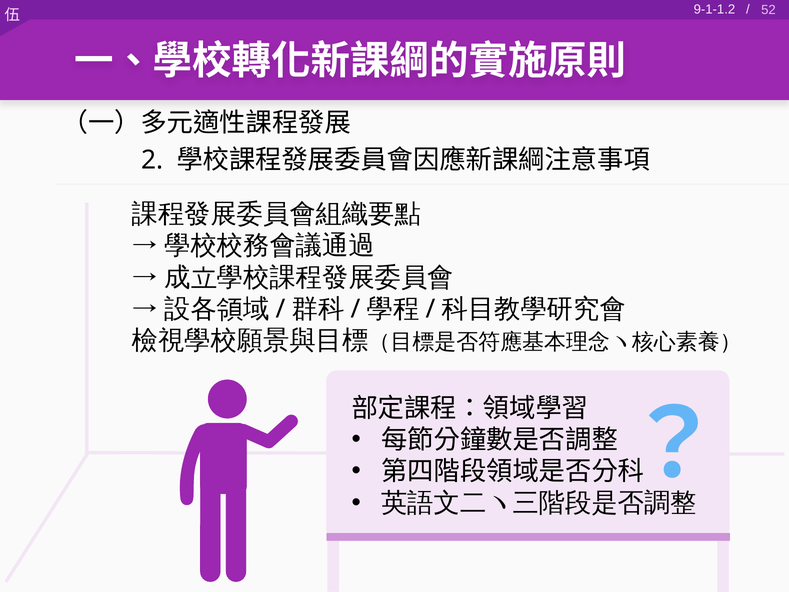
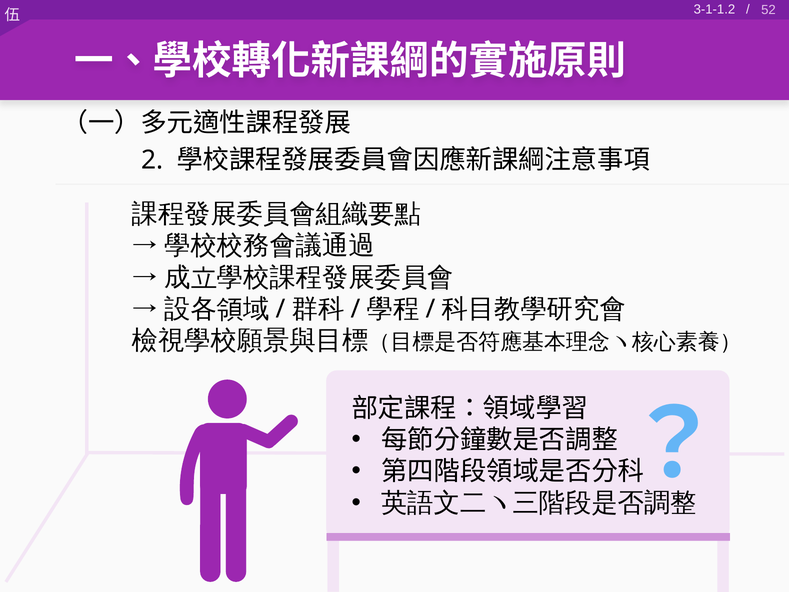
9-1-1.2: 9-1-1.2 -> 3-1-1.2
